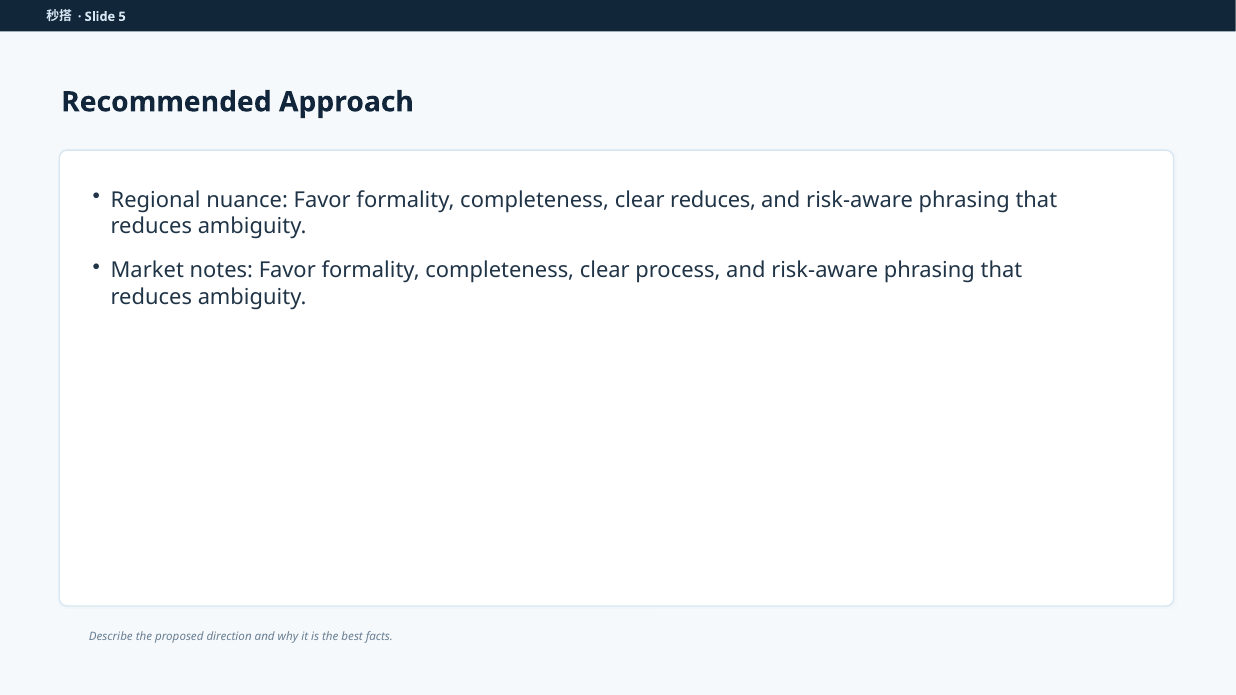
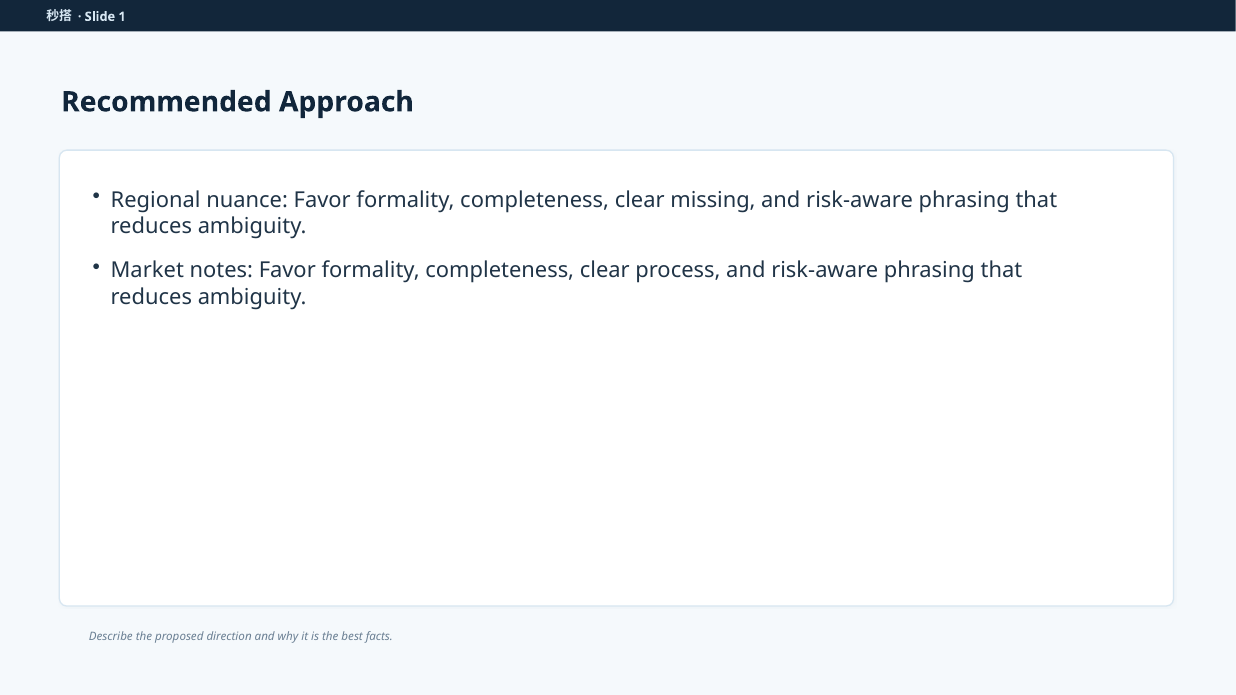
5: 5 -> 1
clear reduces: reduces -> missing
